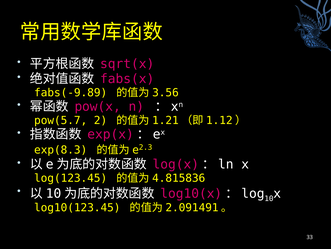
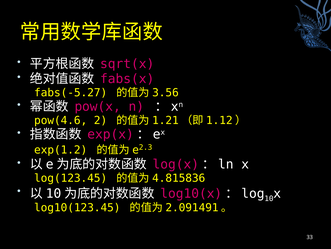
fabs(-9.89: fabs(-9.89 -> fabs(-5.27
pow(5.7: pow(5.7 -> pow(4.6
exp(8.3: exp(8.3 -> exp(1.2
